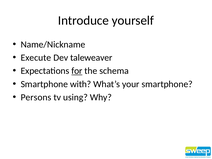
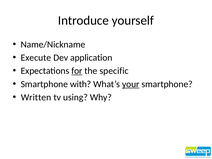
taleweaver: taleweaver -> application
schema: schema -> specific
your underline: none -> present
Persons: Persons -> Written
